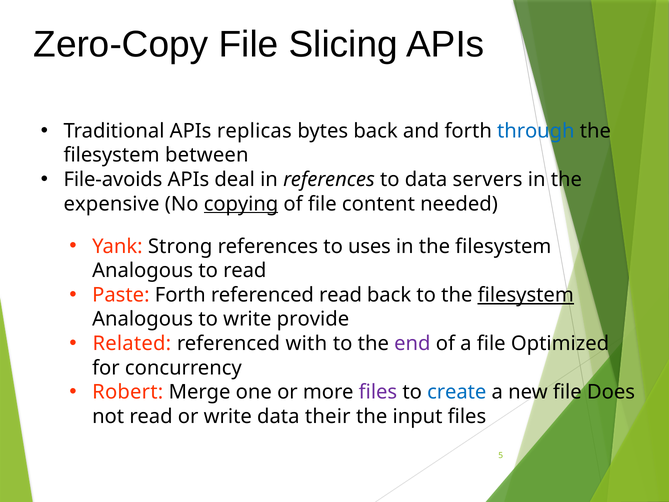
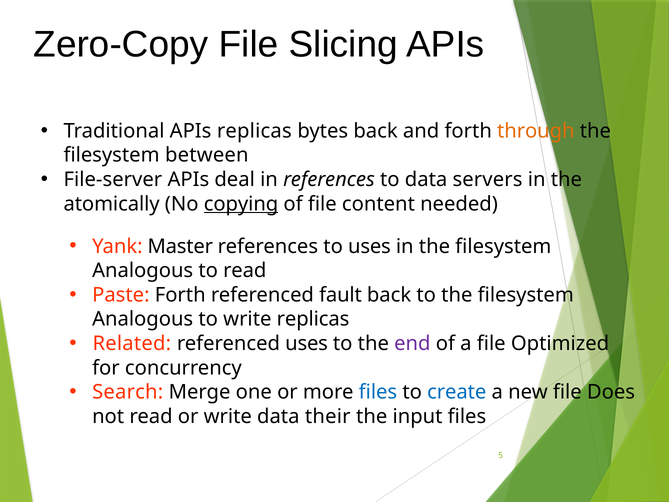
through colour: blue -> orange
File-avoids: File-avoids -> File-server
expensive: expensive -> atomically
Strong: Strong -> Master
referenced read: read -> fault
ﬁlesystem at (526, 295) underline: present -> none
write provide: provide -> replicas
referenced with: with -> uses
Robert: Robert -> Search
ﬁles at (378, 392) colour: purple -> blue
